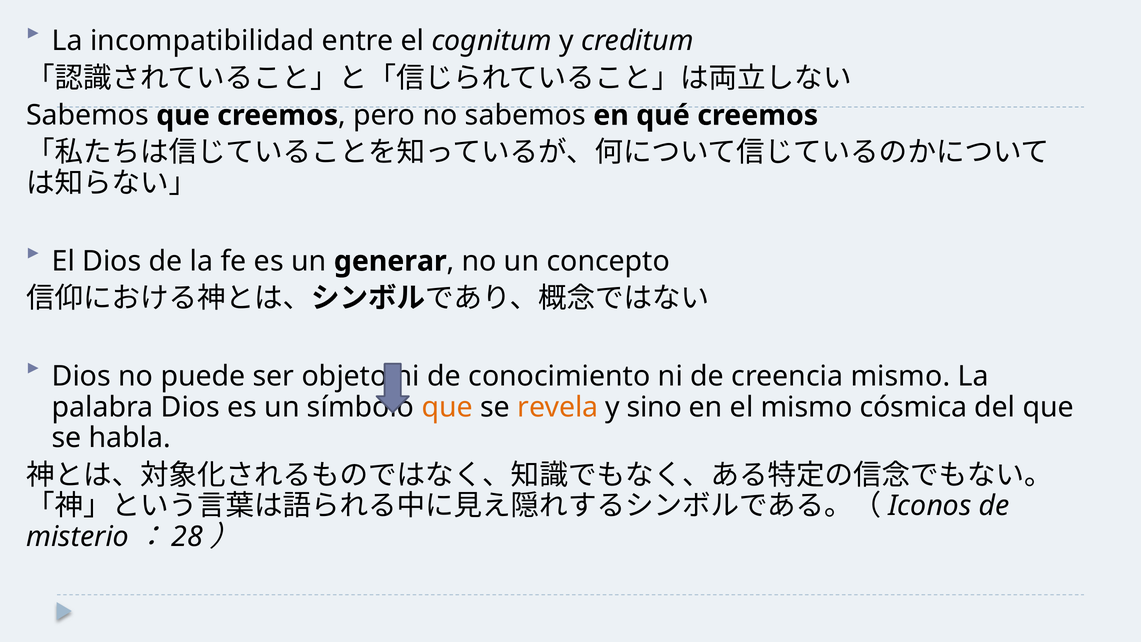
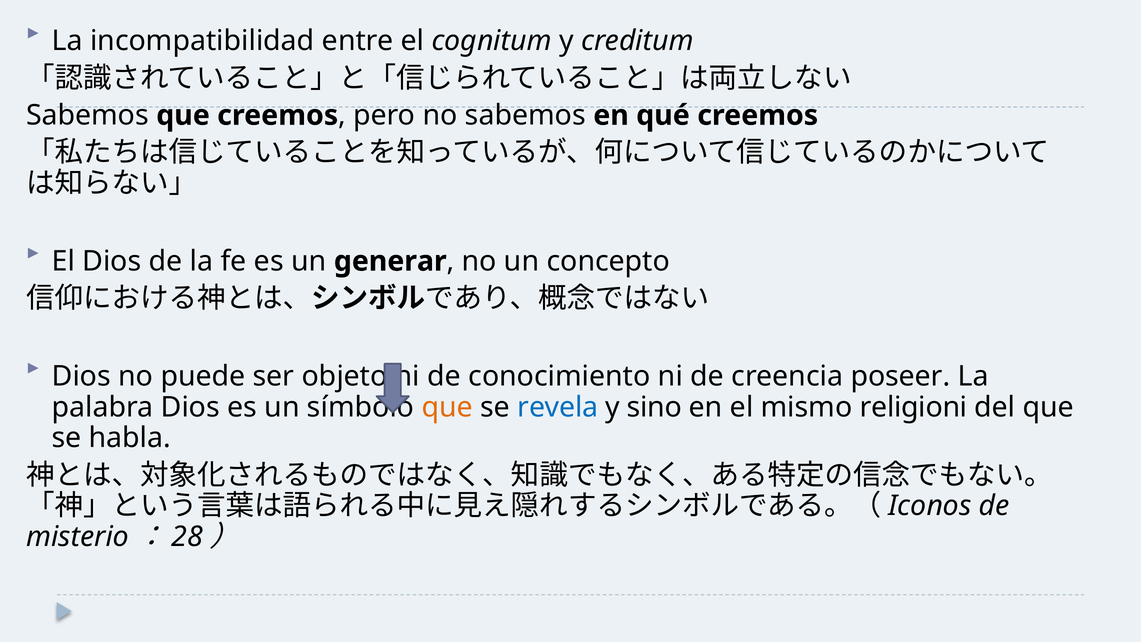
creencia mismo: mismo -> poseer
revela colour: orange -> blue
cósmica: cósmica -> religioni
